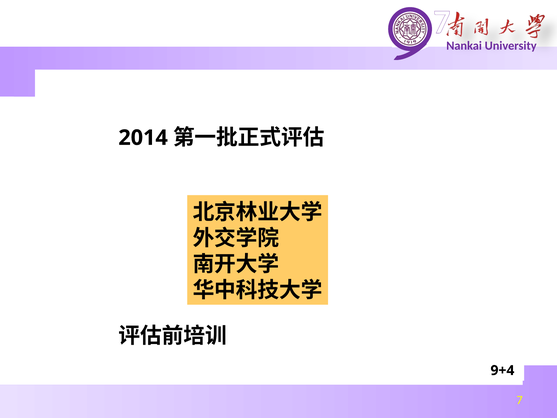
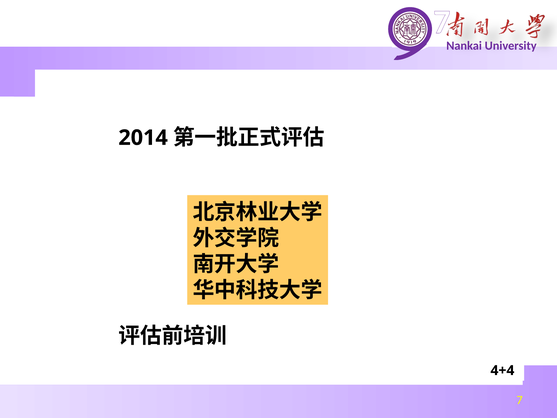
9+4: 9+4 -> 4+4
